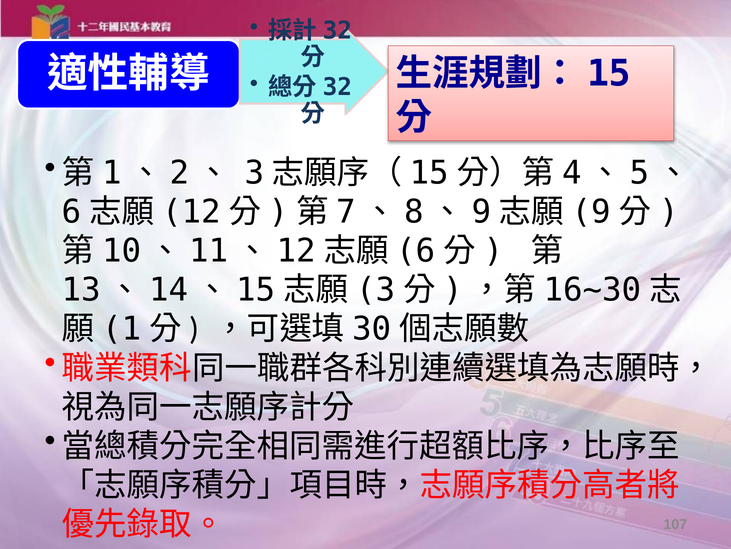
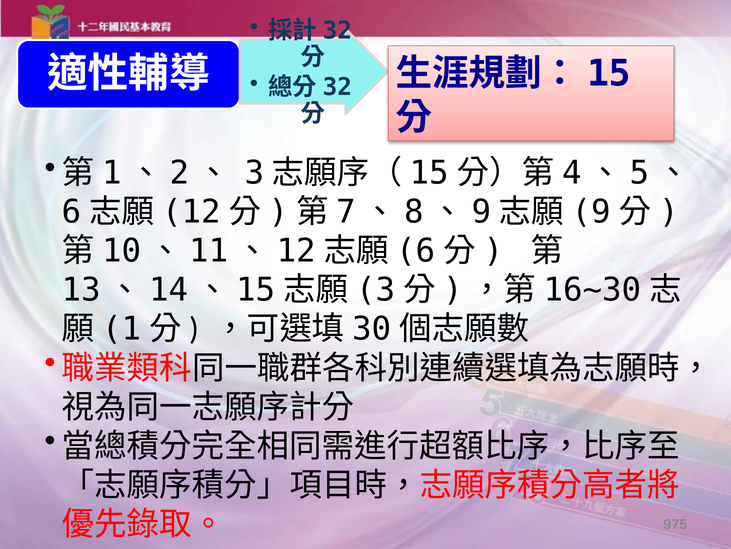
107: 107 -> 975
